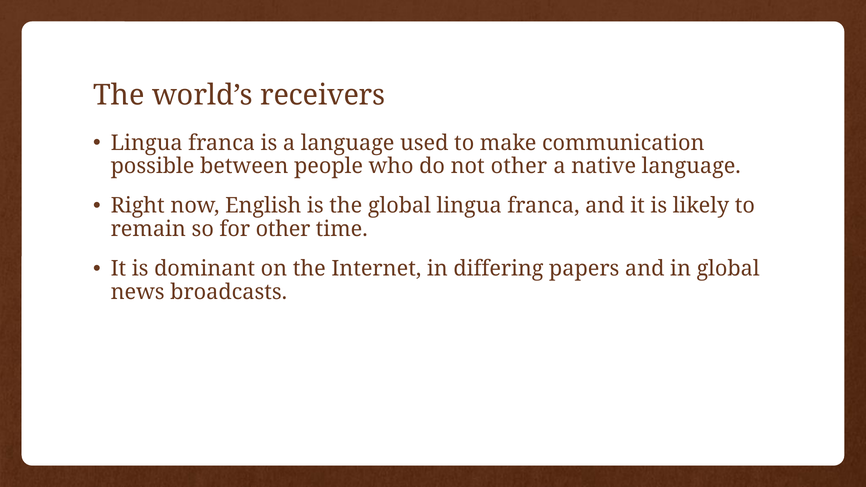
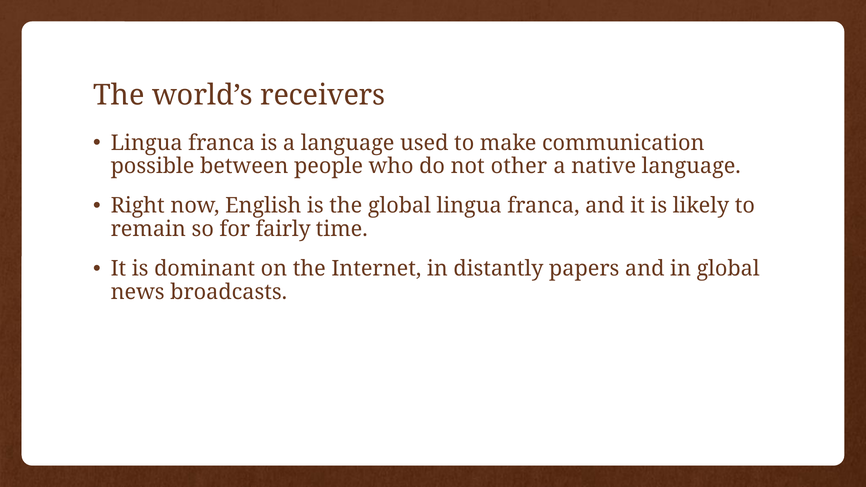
for other: other -> fairly
differing: differing -> distantly
